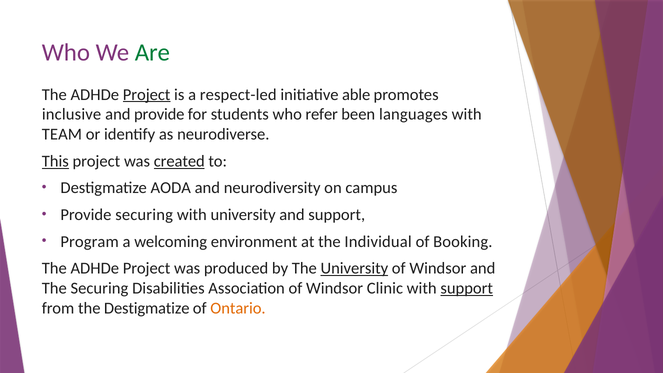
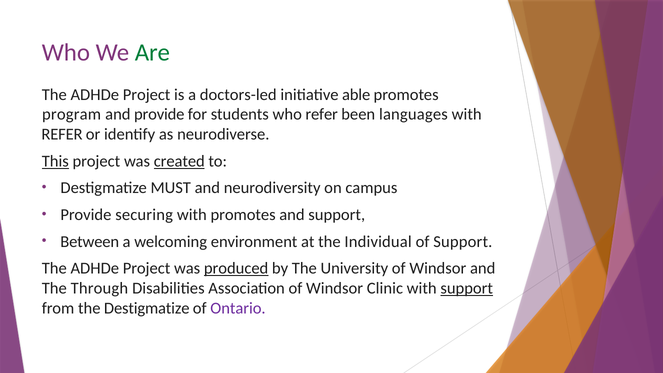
Project at (147, 95) underline: present -> none
respect-led: respect-led -> doctors-led
inclusive: inclusive -> program
TEAM at (62, 134): TEAM -> REFER
AODA: AODA -> MUST
with university: university -> promotes
Program: Program -> Between
of Booking: Booking -> Support
produced underline: none -> present
University at (354, 268) underline: present -> none
The Securing: Securing -> Through
Ontario colour: orange -> purple
